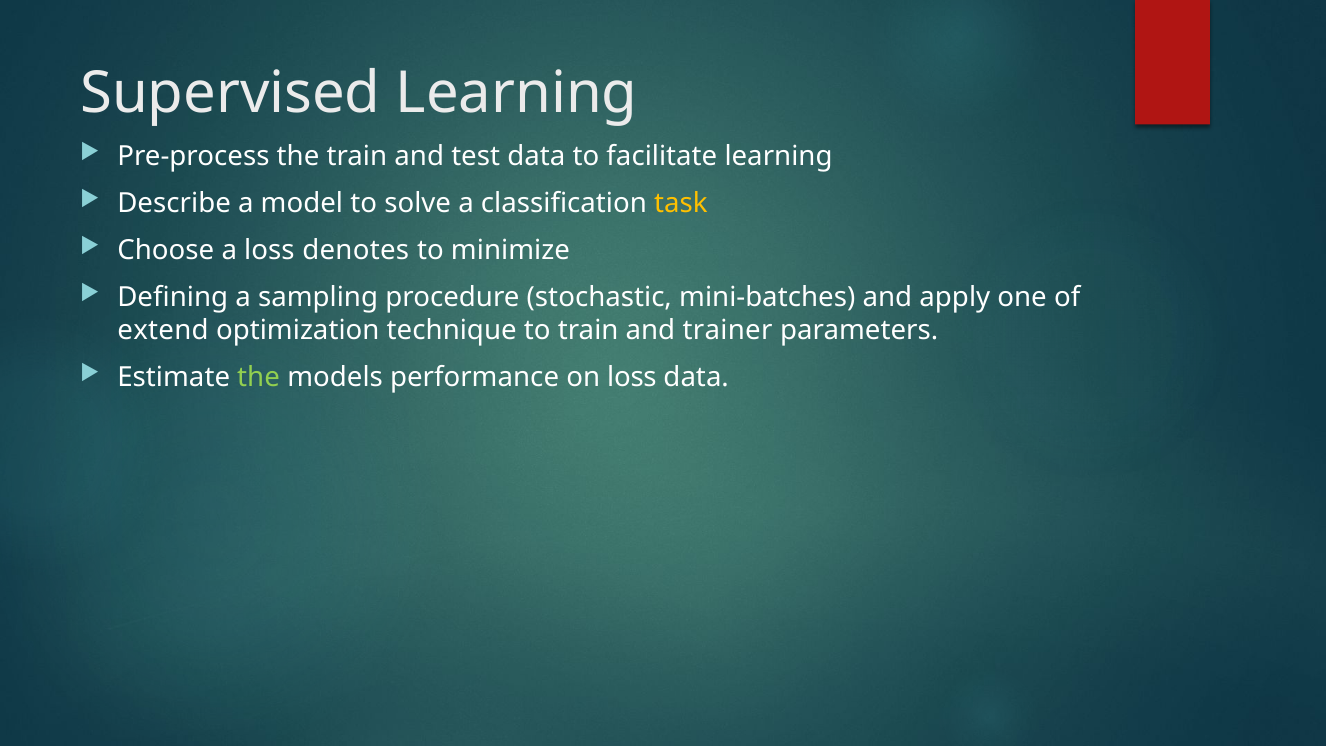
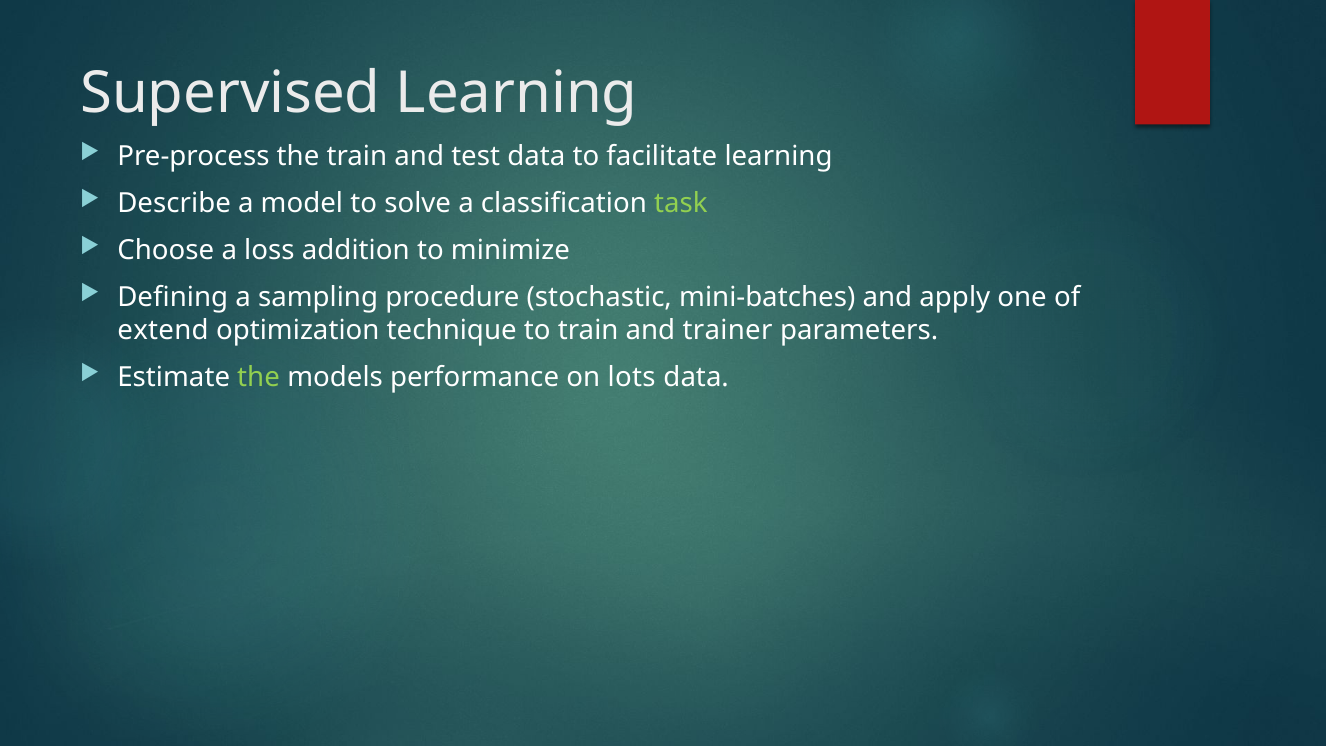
task colour: yellow -> light green
denotes: denotes -> addition
on loss: loss -> lots
